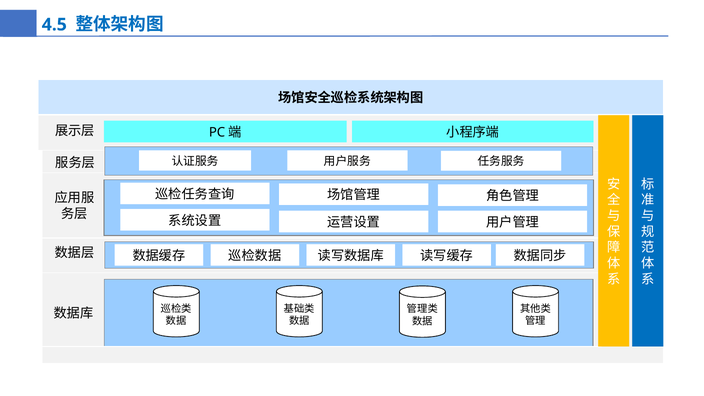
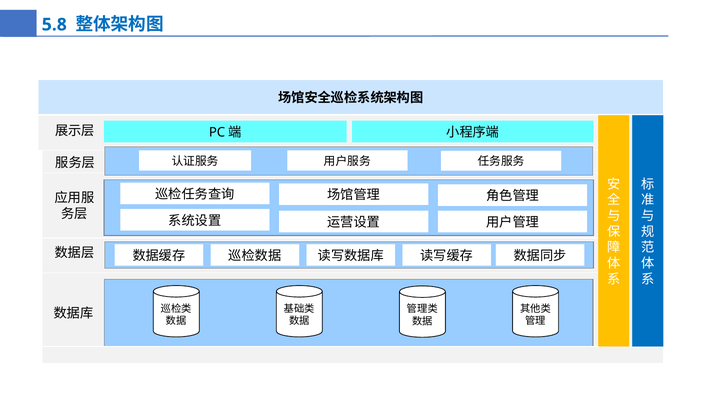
4.5: 4.5 -> 5.8
